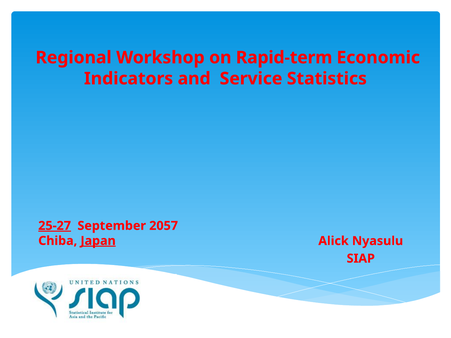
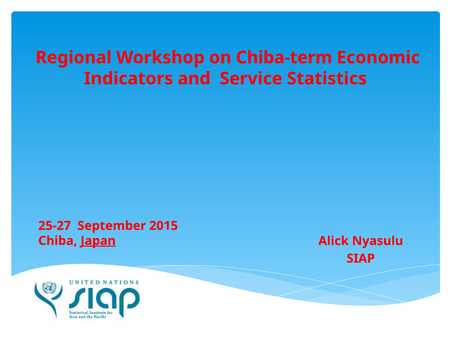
Rapid-term: Rapid-term -> Chiba-term
25-27 underline: present -> none
2057: 2057 -> 2015
